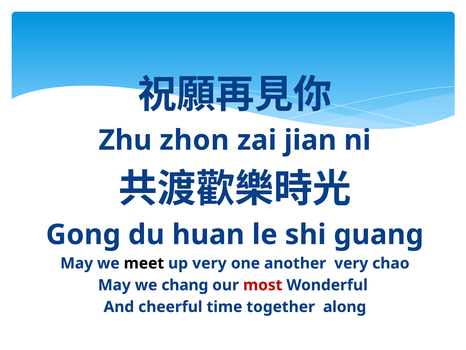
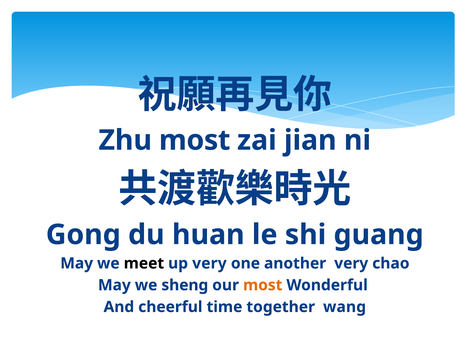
Zhu zhon: zhon -> most
chang: chang -> sheng
most at (263, 285) colour: red -> orange
along: along -> wang
